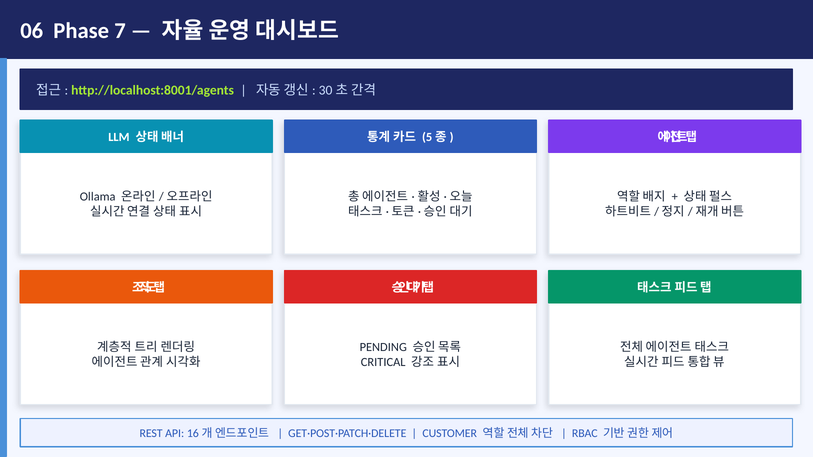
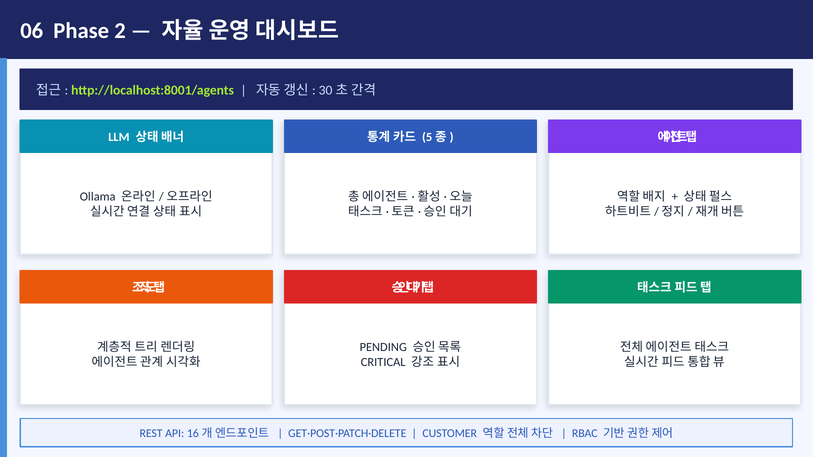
7: 7 -> 2
